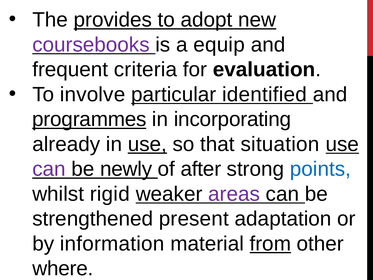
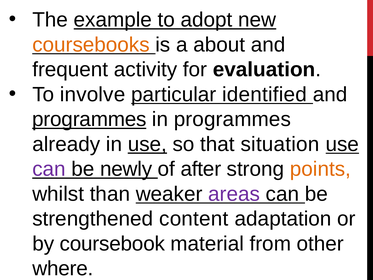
provides: provides -> example
coursebooks colour: purple -> orange
equip: equip -> about
criteria: criteria -> activity
in incorporating: incorporating -> programmes
points colour: blue -> orange
rigid: rigid -> than
present: present -> content
information: information -> coursebook
from underline: present -> none
